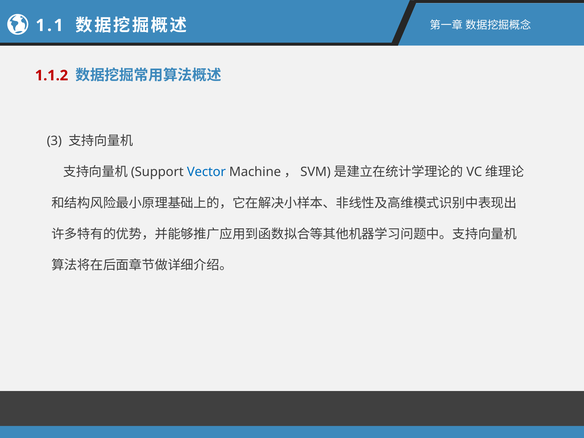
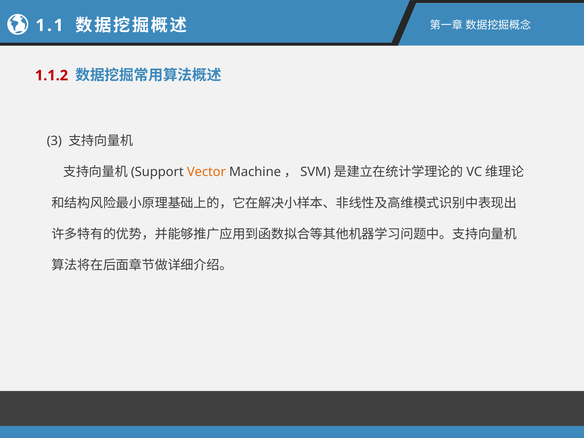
Vector colour: blue -> orange
